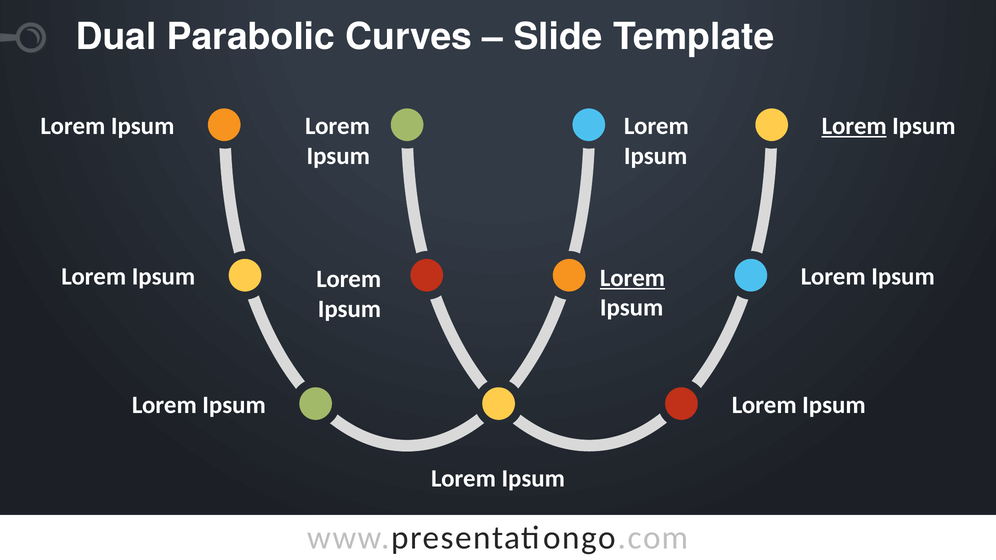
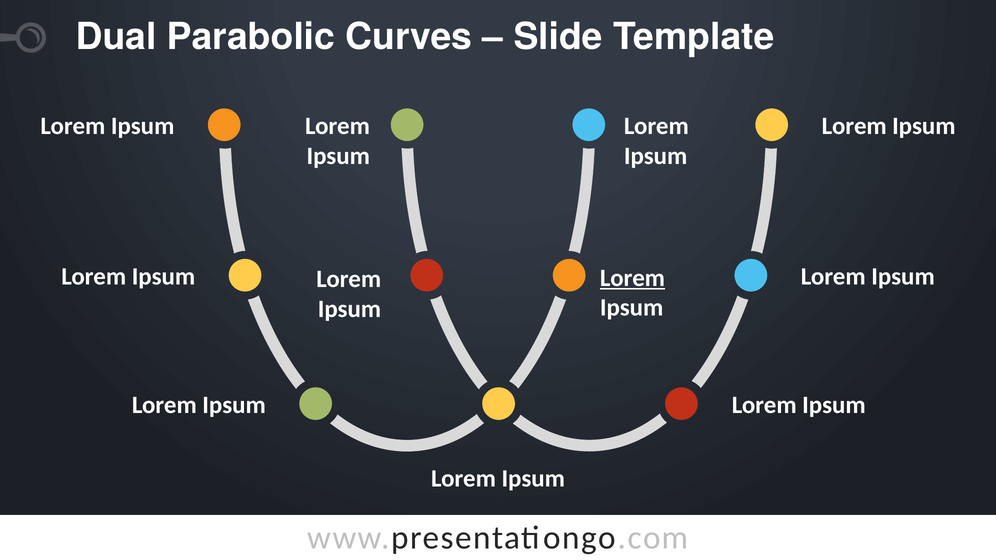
Lorem at (854, 126) underline: present -> none
